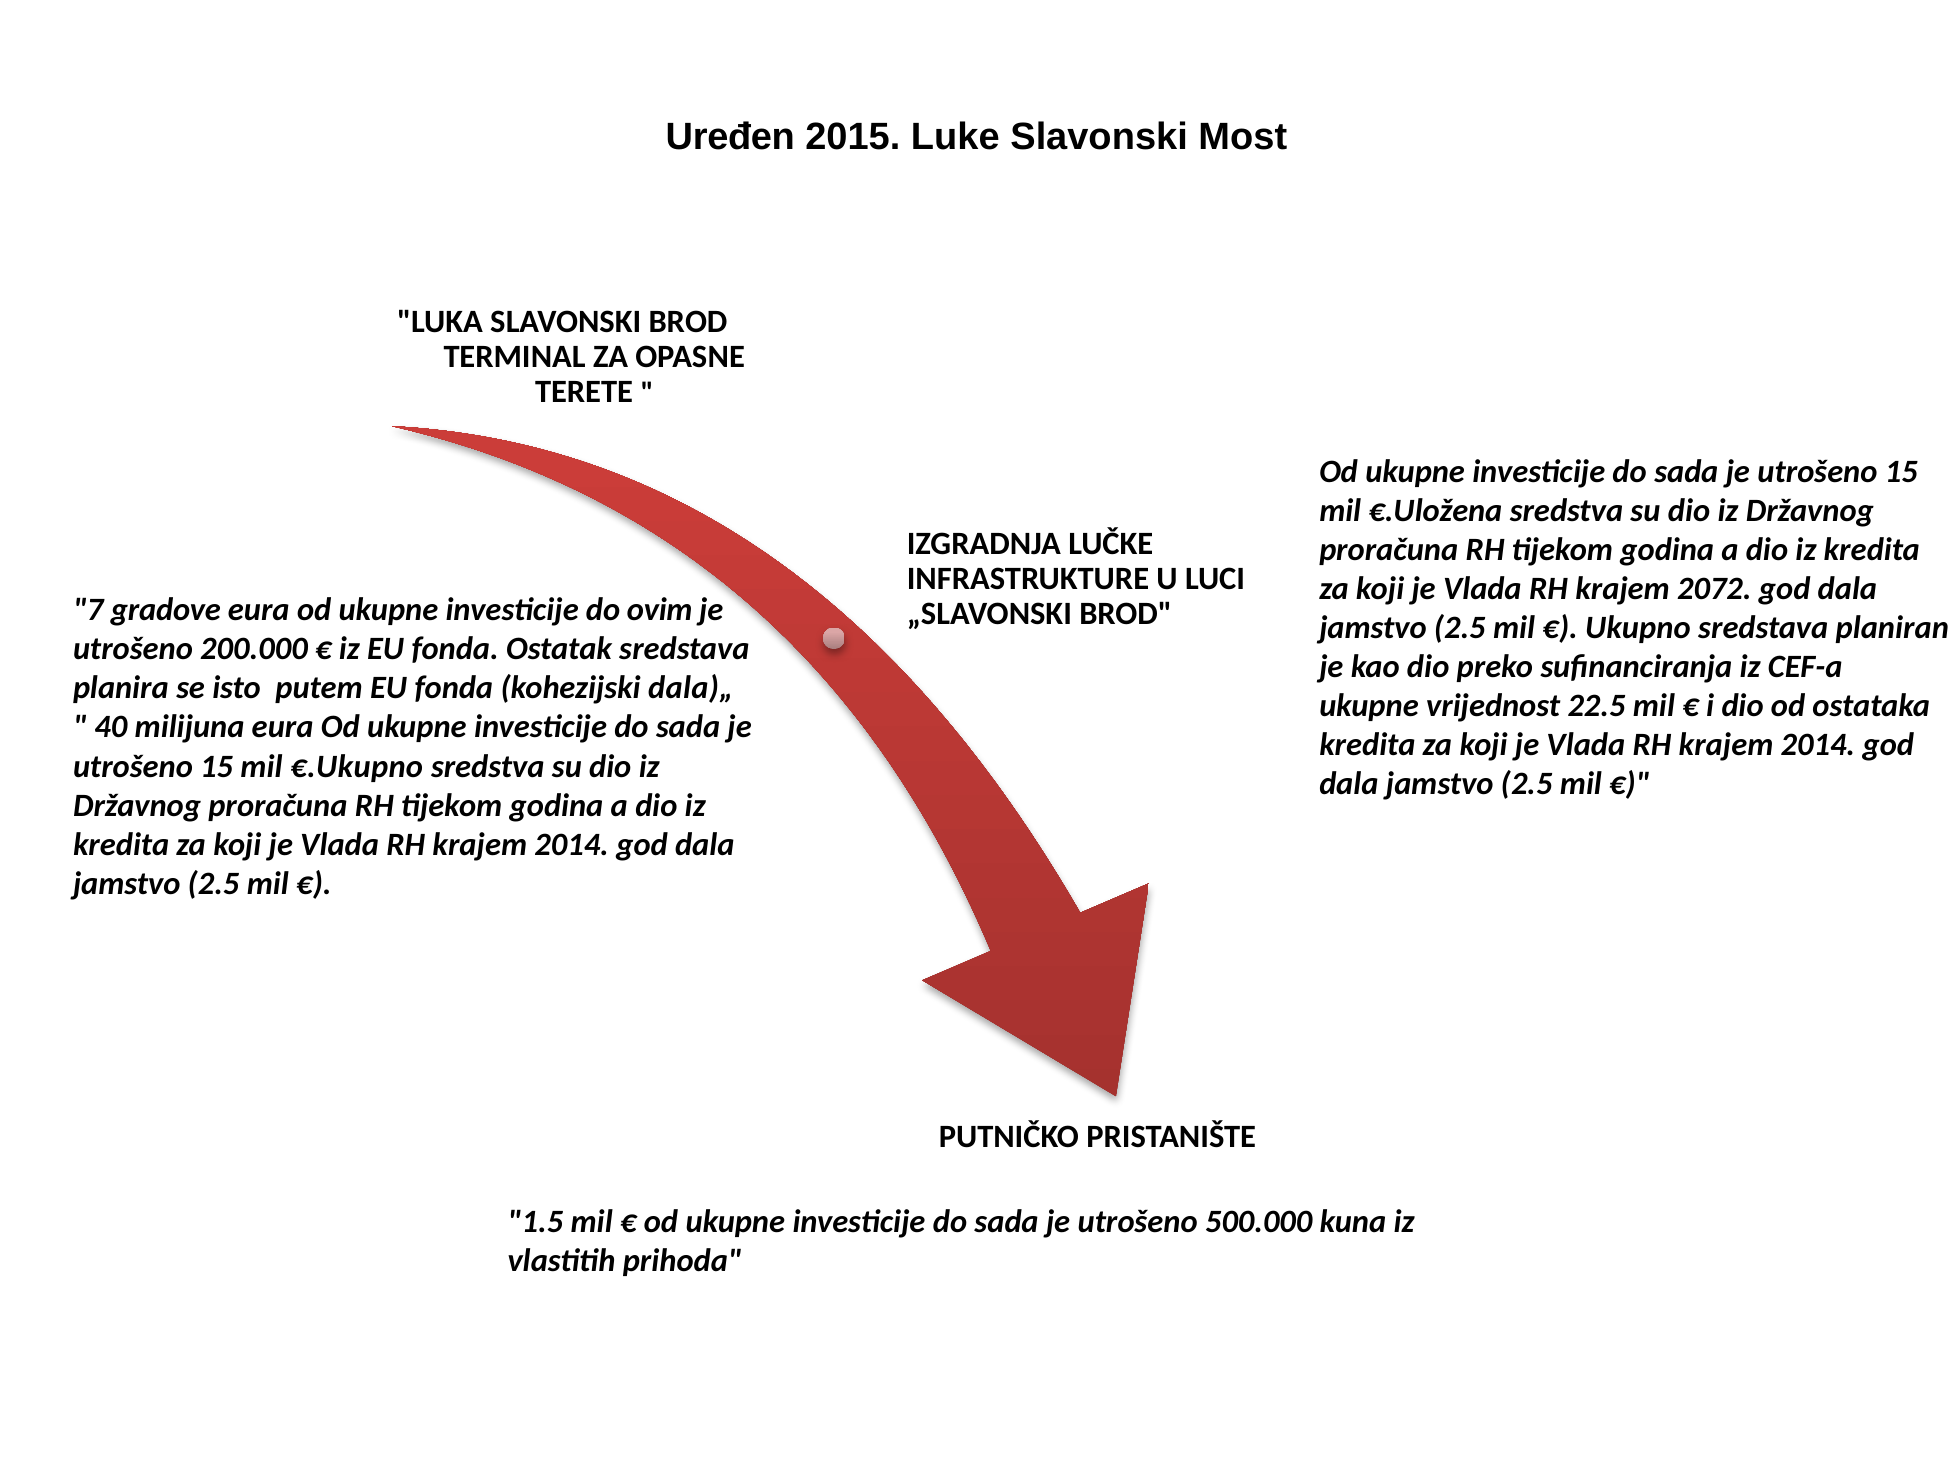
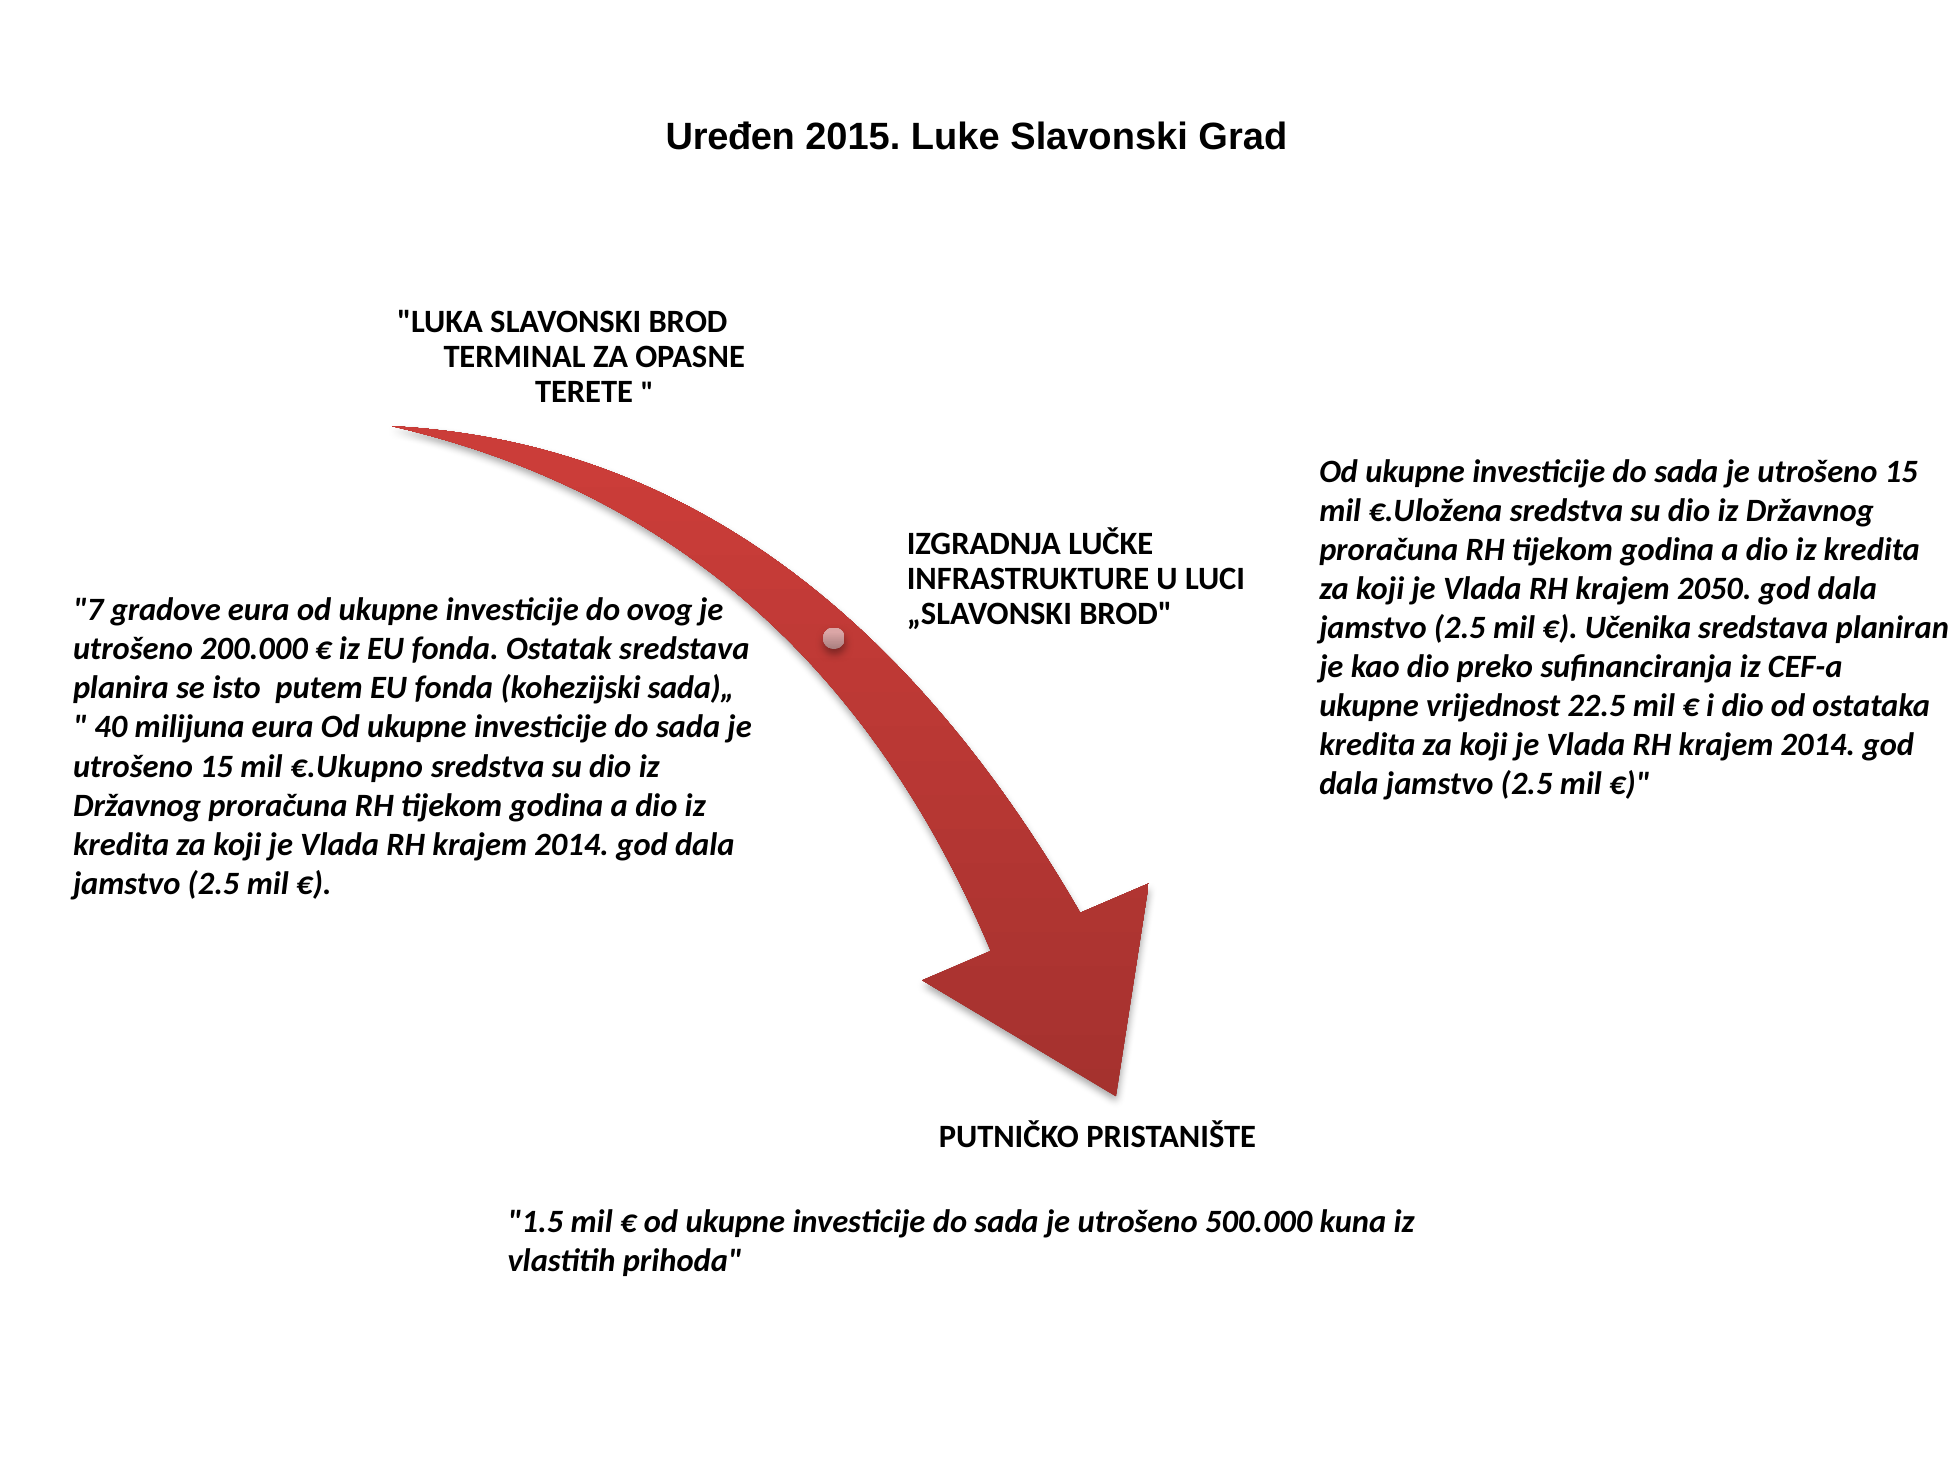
Most: Most -> Grad
2072: 2072 -> 2050
ovim: ovim -> ovog
Ukupno: Ukupno -> Učenika
dala)„: dala)„ -> sada)„
